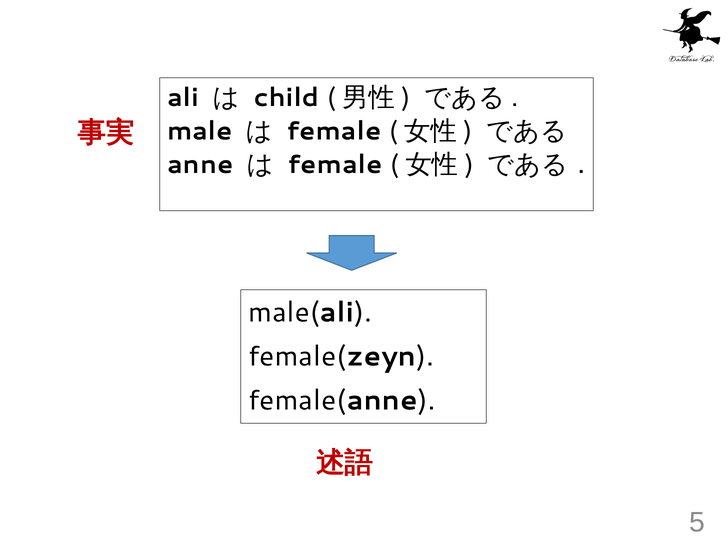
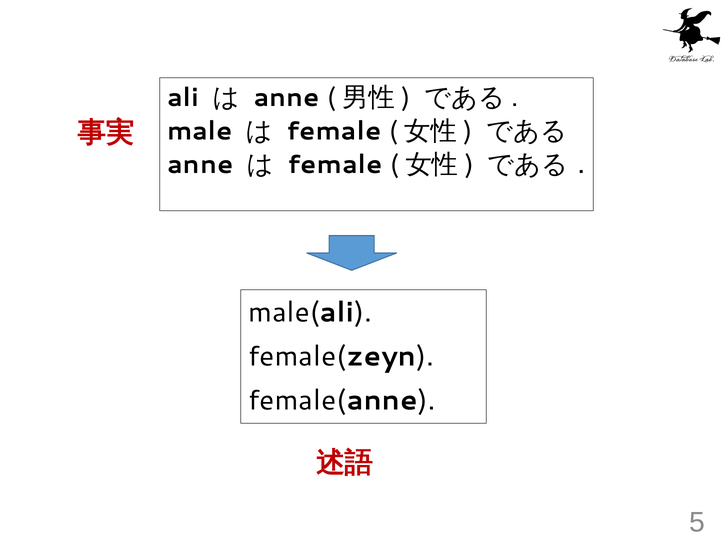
child at (286, 98): child -> anne
